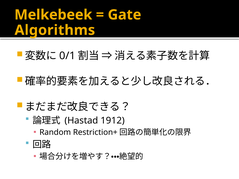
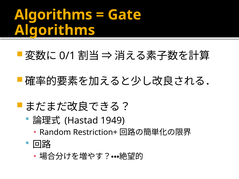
Melkebeek at (53, 15): Melkebeek -> Algorithms
1912: 1912 -> 1949
